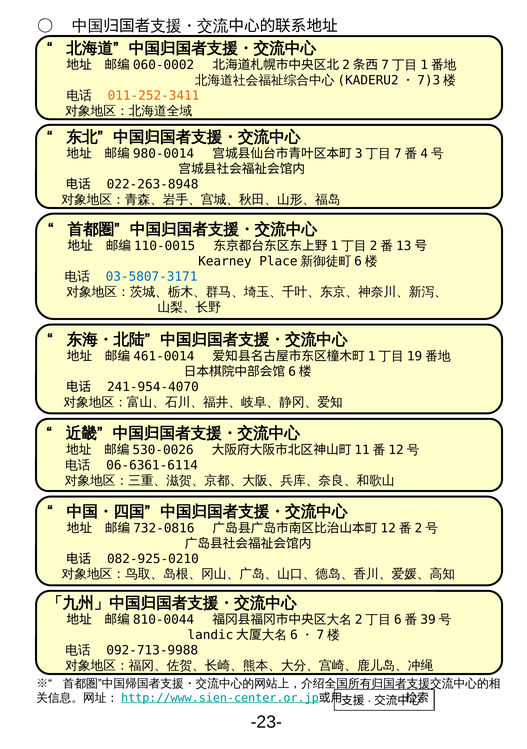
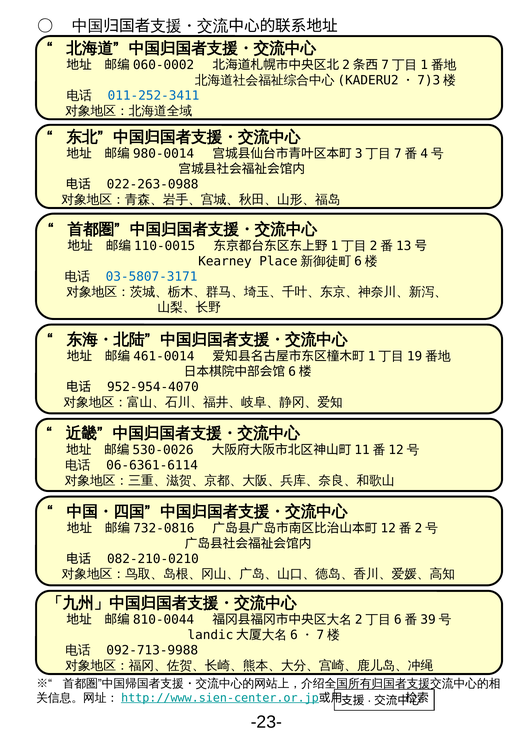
011-252-3411 colour: orange -> blue
022-263-8948: 022-263-8948 -> 022-263-0988
241-954-4070: 241-954-4070 -> 952-954-4070
082-925-0210: 082-925-0210 -> 082-210-0210
